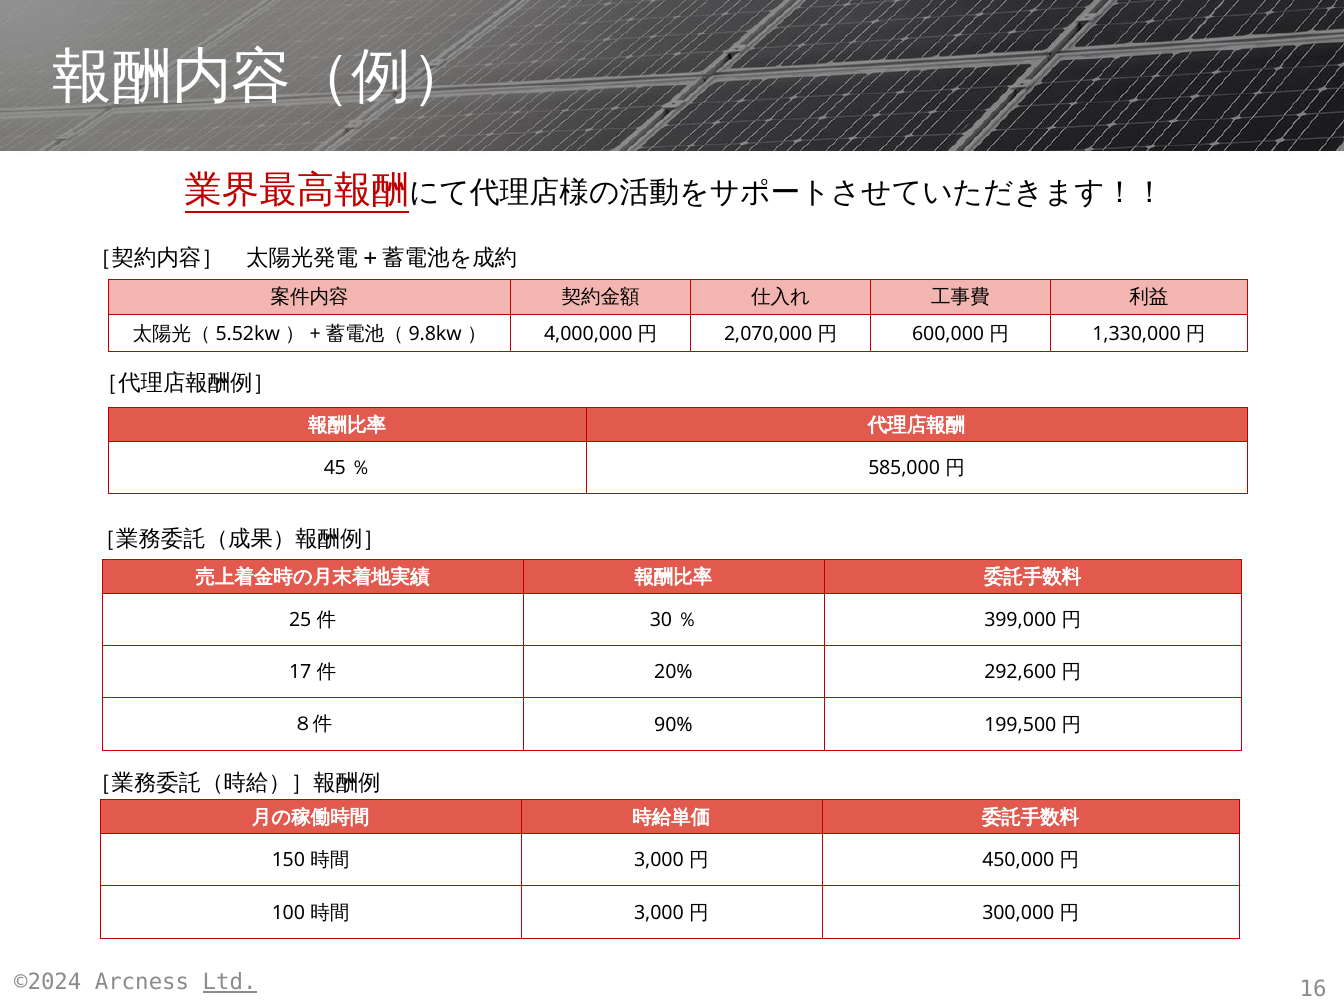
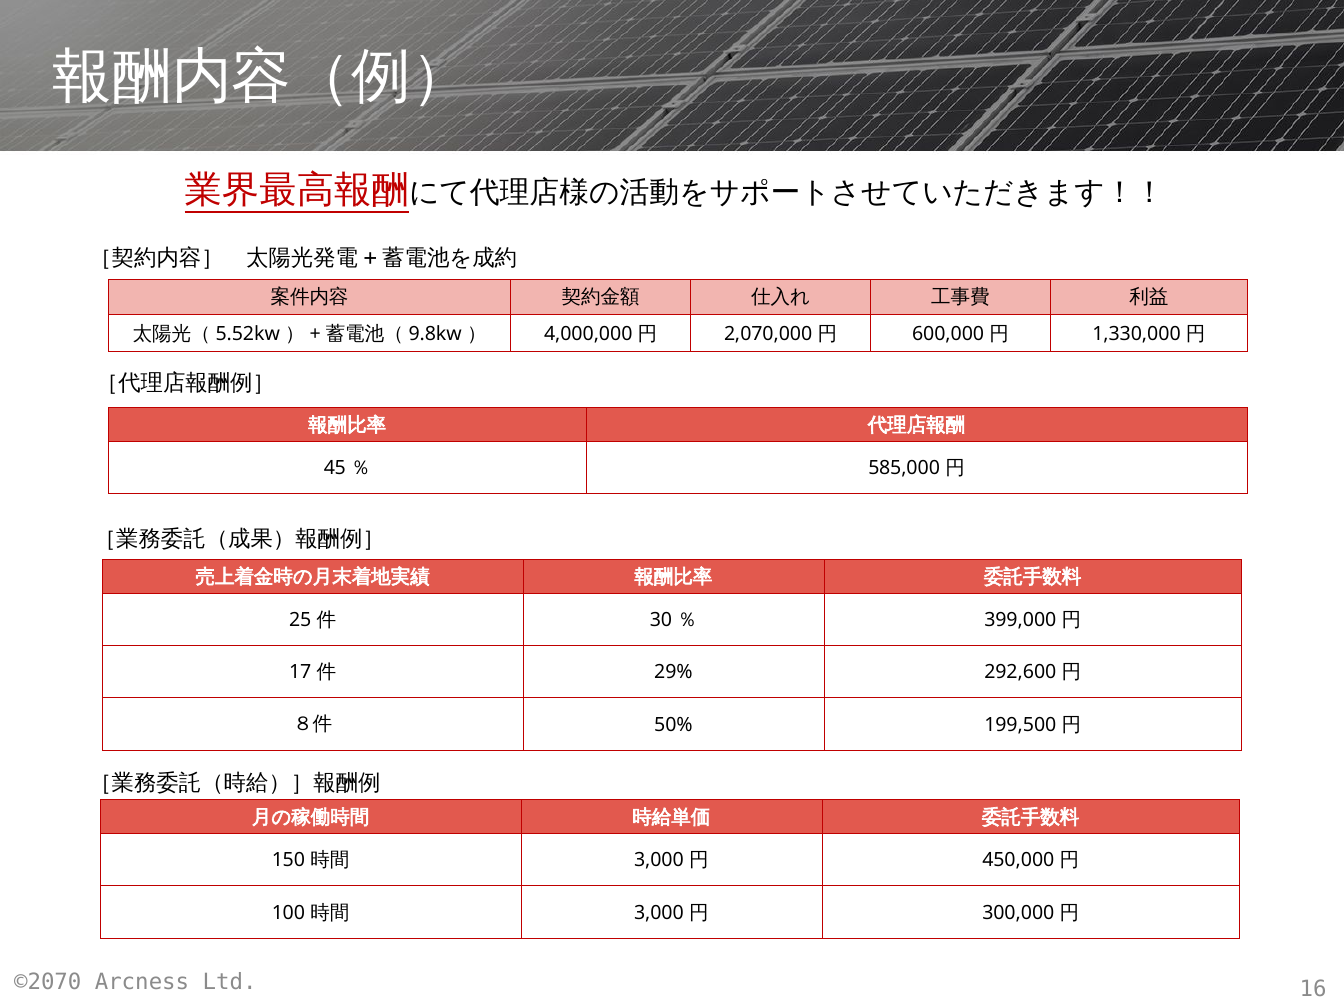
20%: 20% -> 29%
90%: 90% -> 50%
©2024: ©2024 -> ©2070
Ltd underline: present -> none
